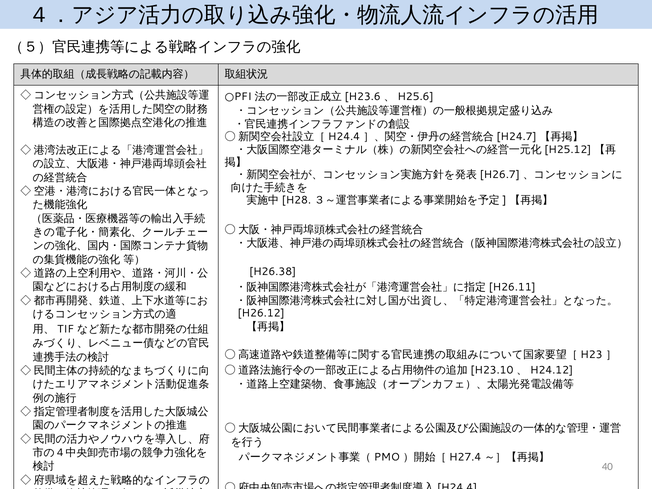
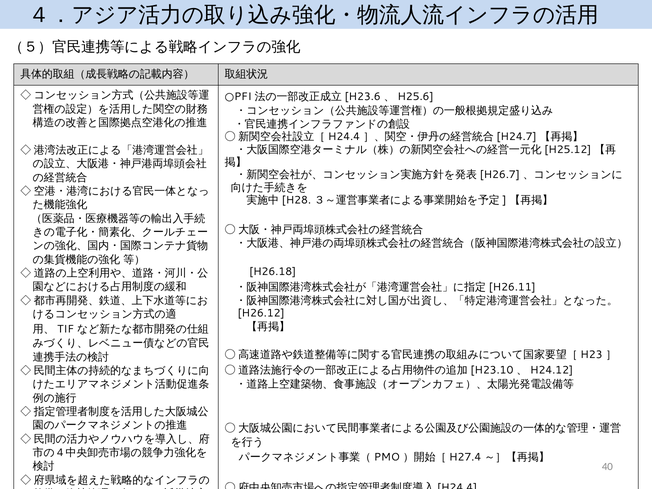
H26.38: H26.38 -> H26.18
